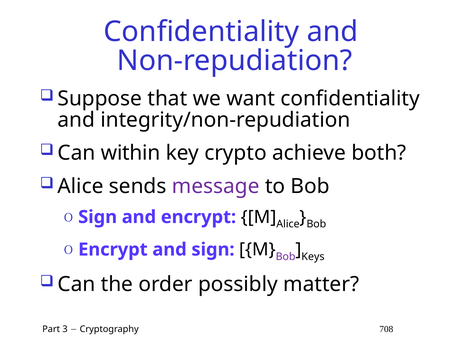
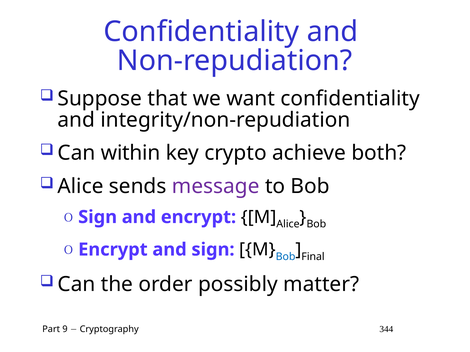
Bob at (286, 257) colour: purple -> blue
Keys: Keys -> Final
3: 3 -> 9
708: 708 -> 344
